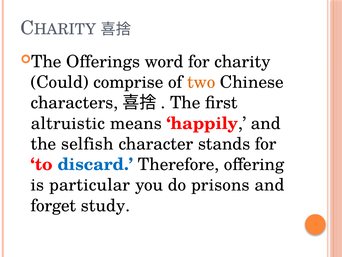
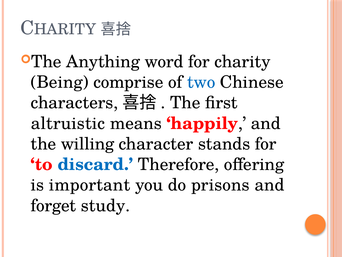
Offerings: Offerings -> Anything
Could: Could -> Being
two colour: orange -> blue
selfish: selfish -> willing
particular: particular -> important
